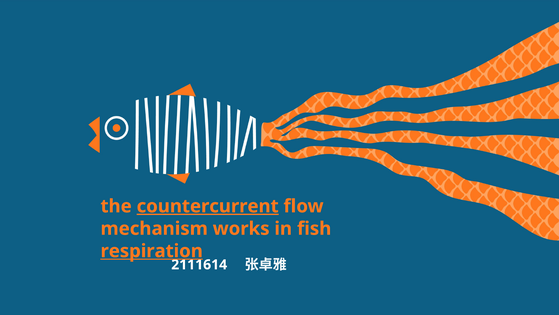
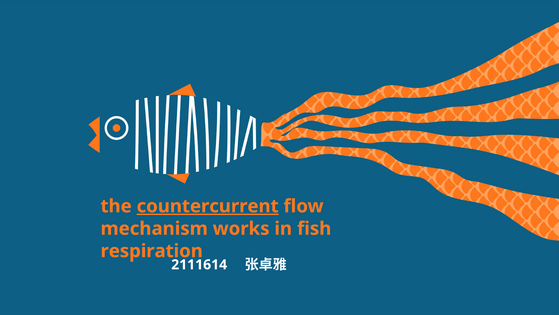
respiration underline: present -> none
